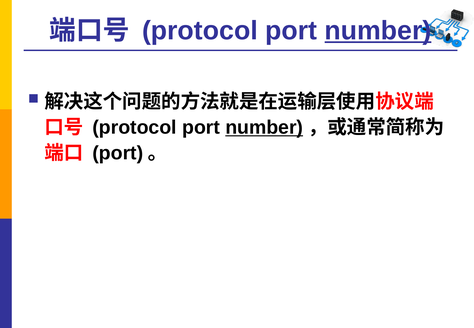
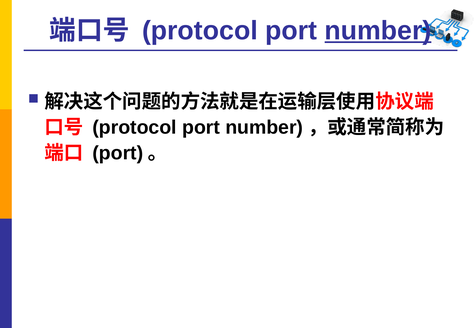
number at (264, 127) underline: present -> none
